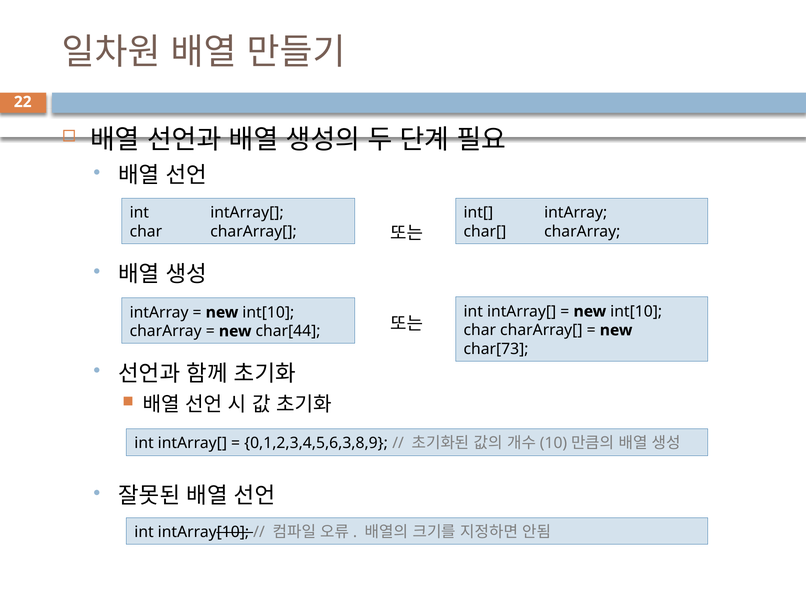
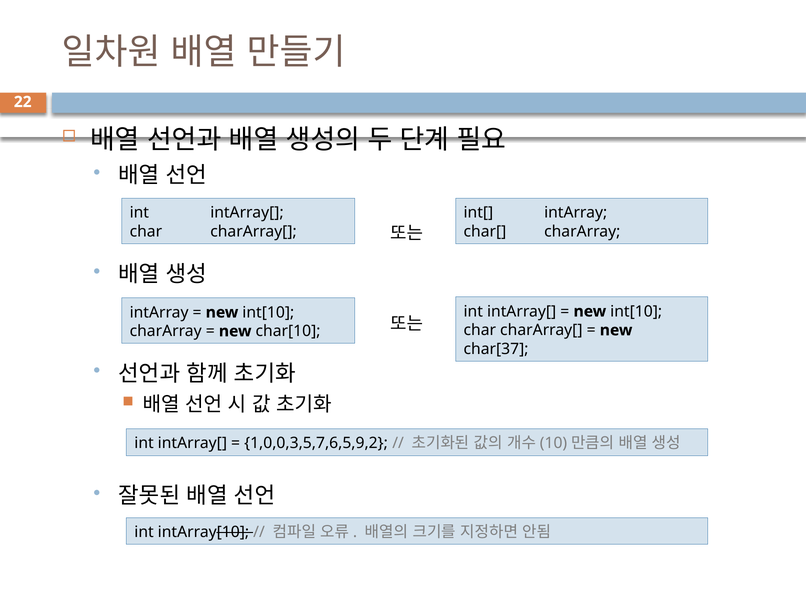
char[44: char[44 -> char[10
char[73: char[73 -> char[37
0,1,2,3,4,5,6,3,8,9: 0,1,2,3,4,5,6,3,8,9 -> 1,0,0,3,5,7,6,5,9,2
